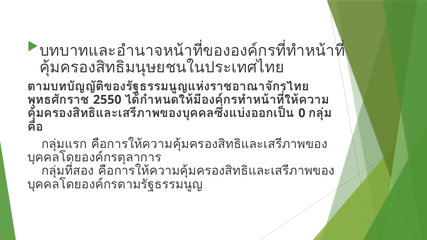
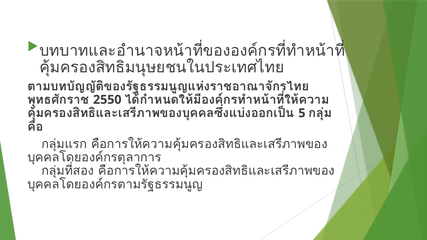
0: 0 -> 5
